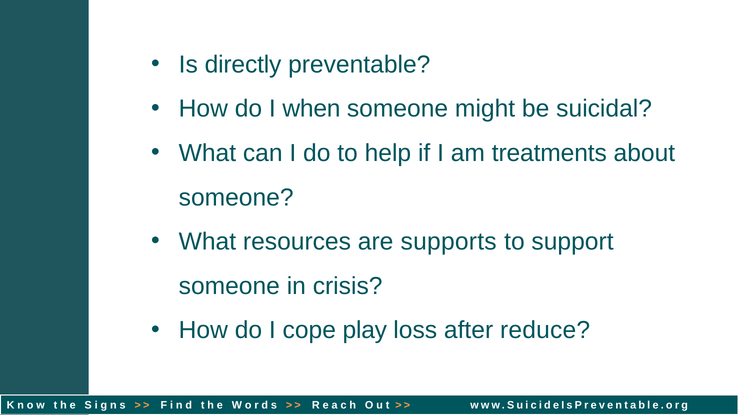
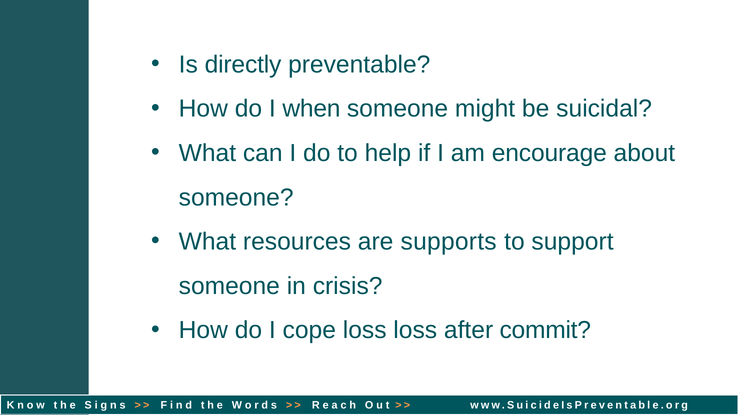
treatments: treatments -> encourage
cope play: play -> loss
reduce: reduce -> commit
